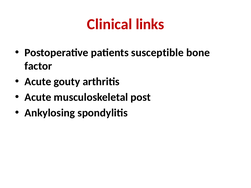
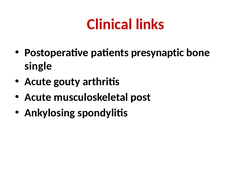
susceptible: susceptible -> presynaptic
factor: factor -> single
